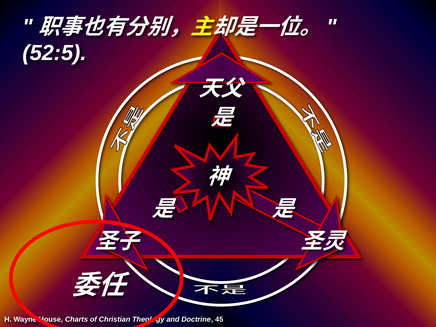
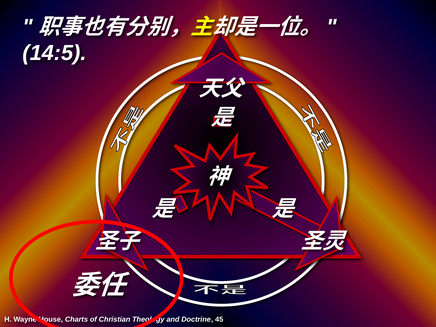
52:5: 52:5 -> 14:5
